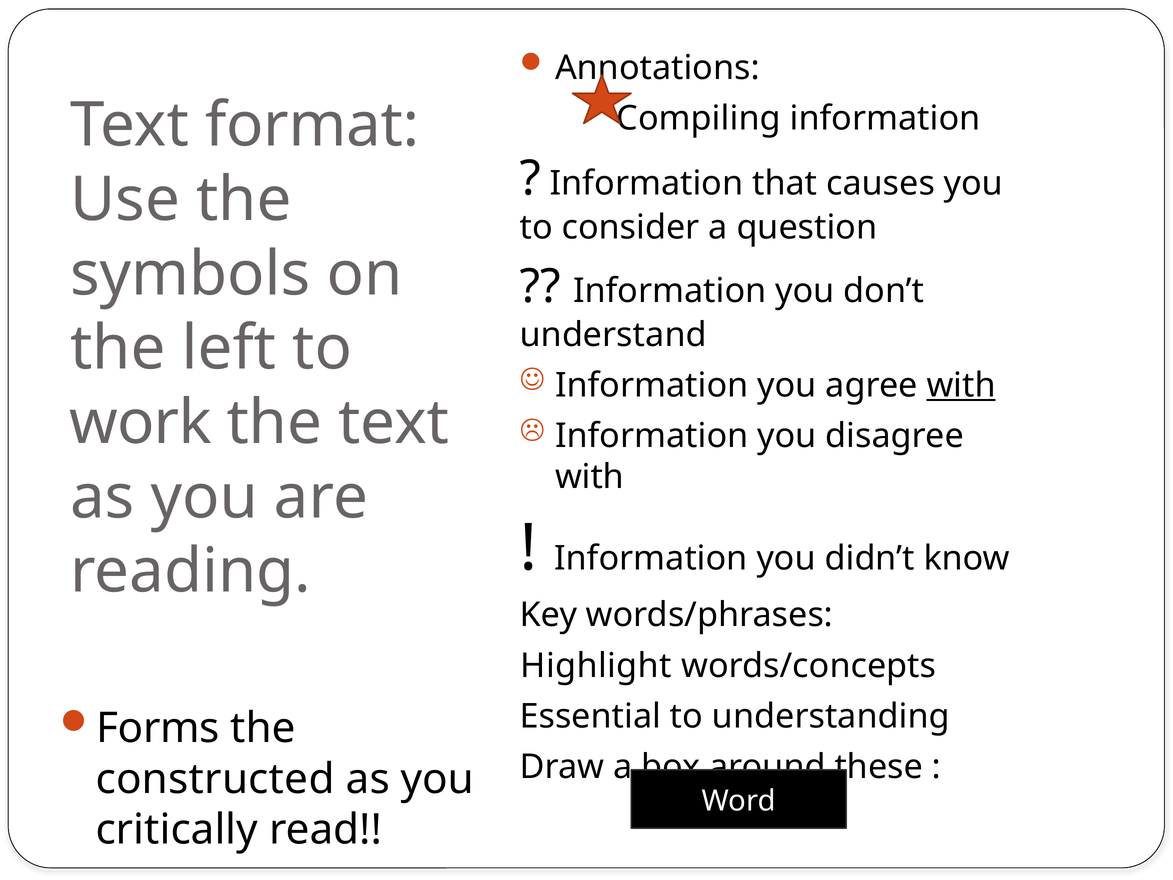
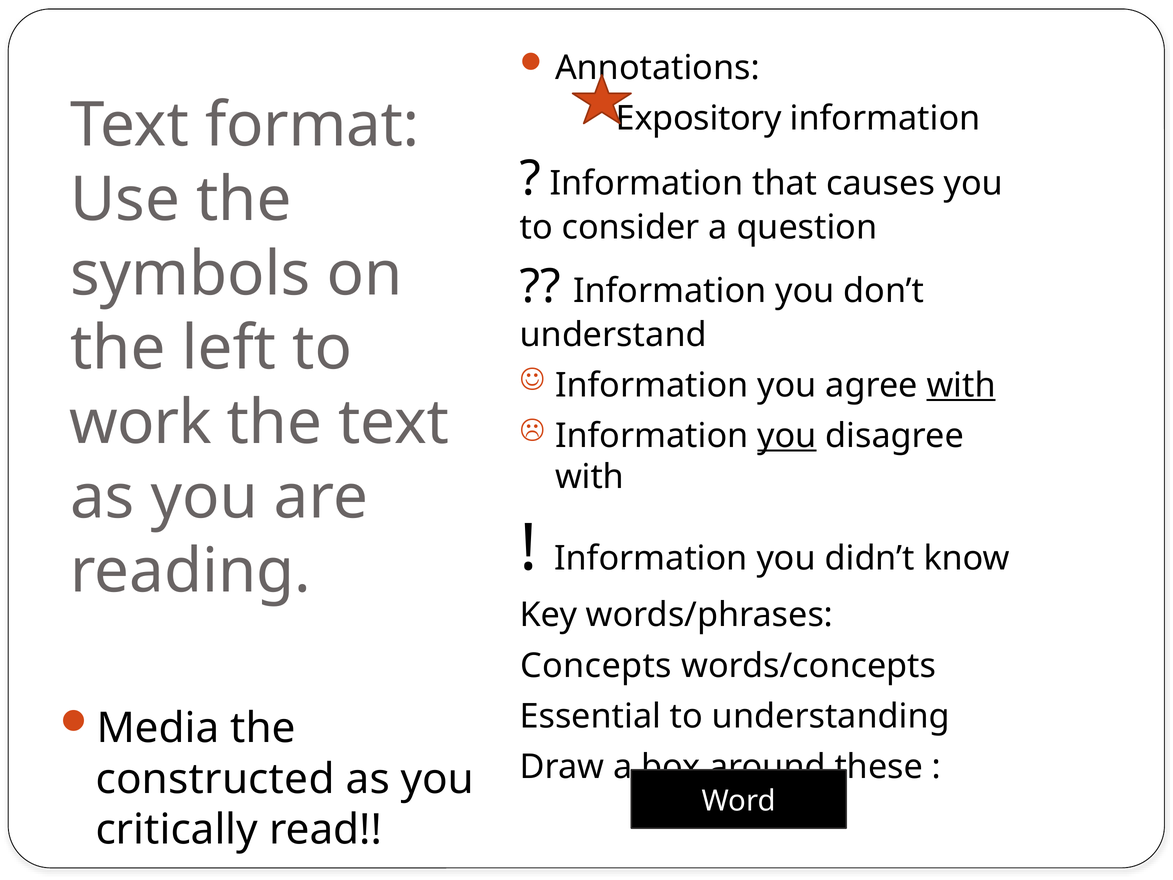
Compiling: Compiling -> Expository
you at (787, 436) underline: none -> present
Highlight: Highlight -> Concepts
Forms: Forms -> Media
